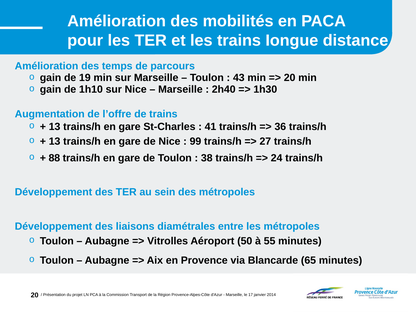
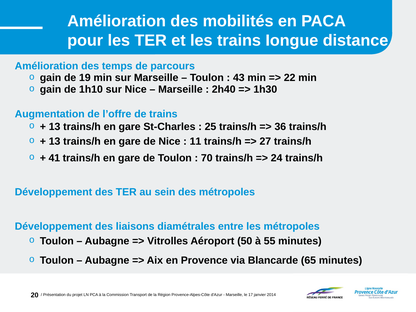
20 at (290, 78): 20 -> 22
41: 41 -> 25
99: 99 -> 11
88: 88 -> 41
38: 38 -> 70
